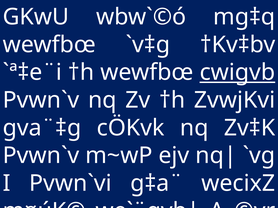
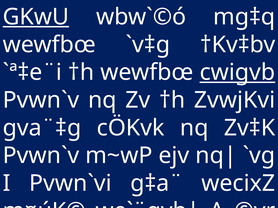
GKwU underline: none -> present
